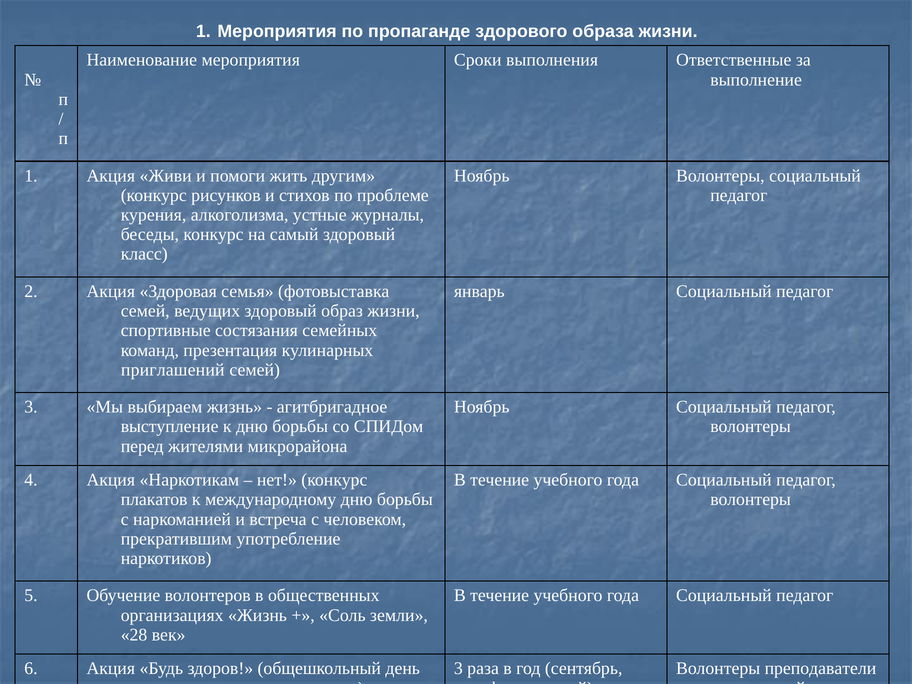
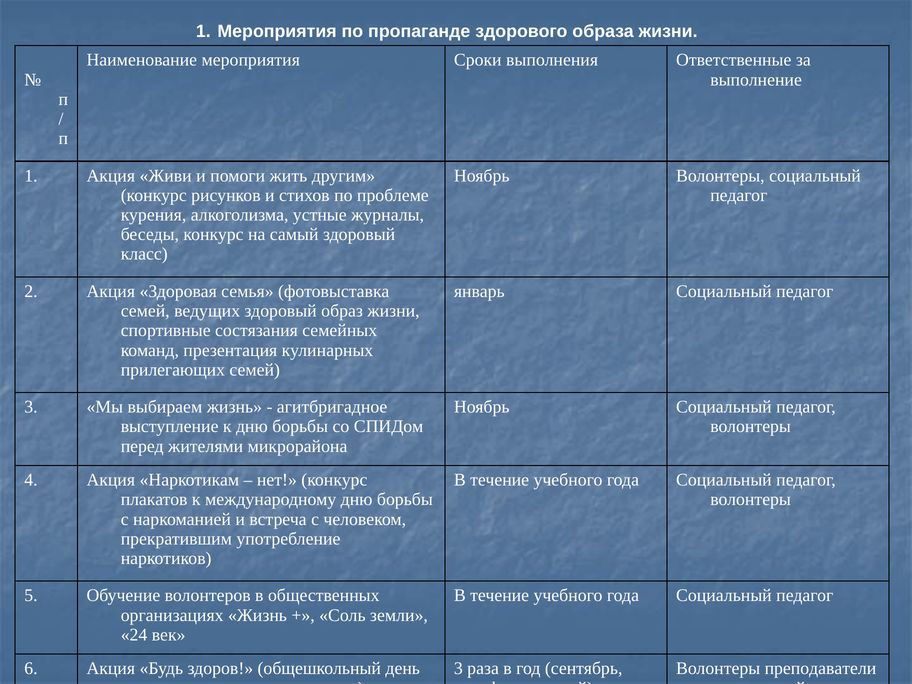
приглашений: приглашений -> прилегающих
28: 28 -> 24
